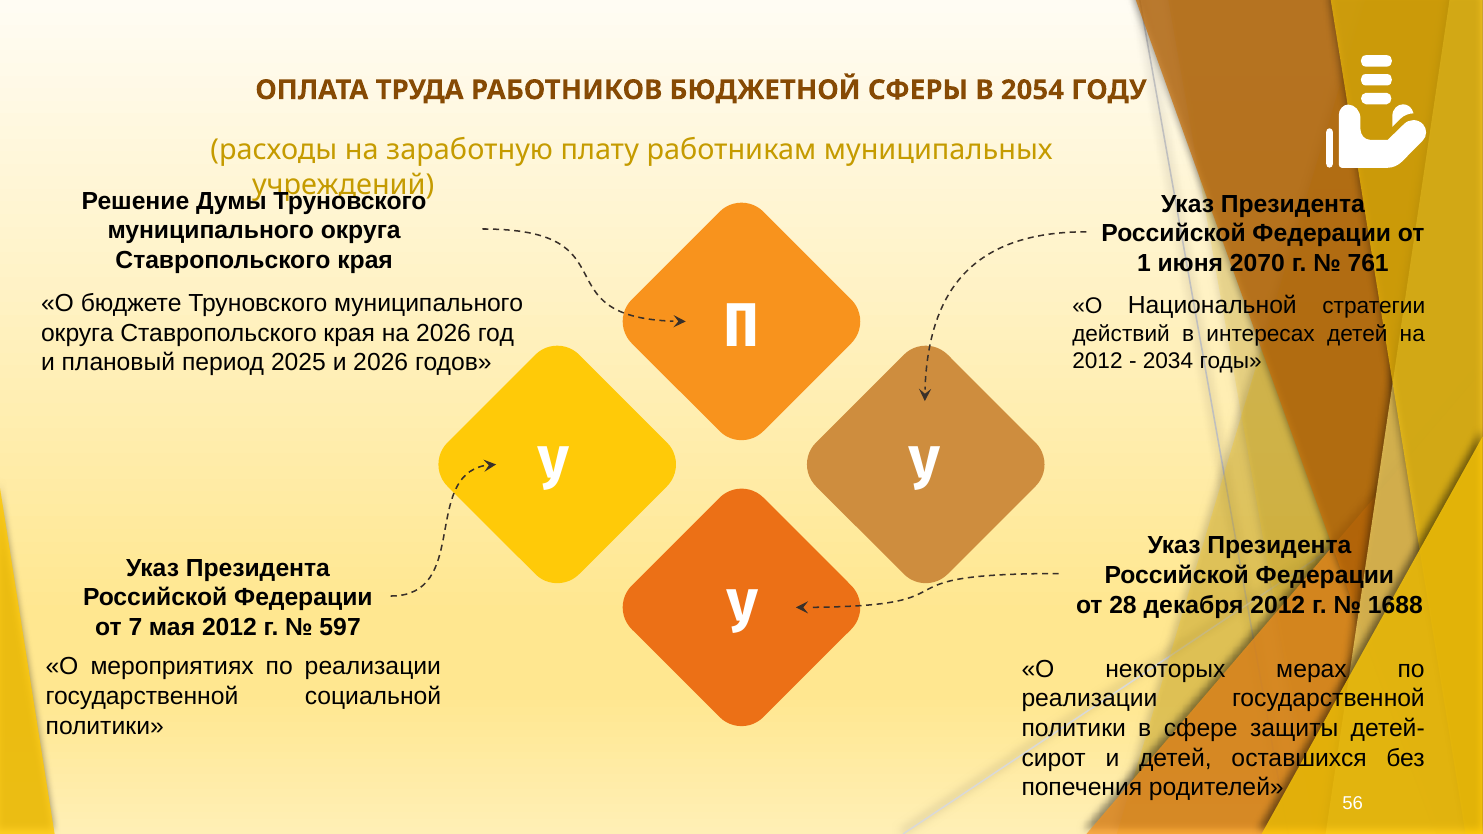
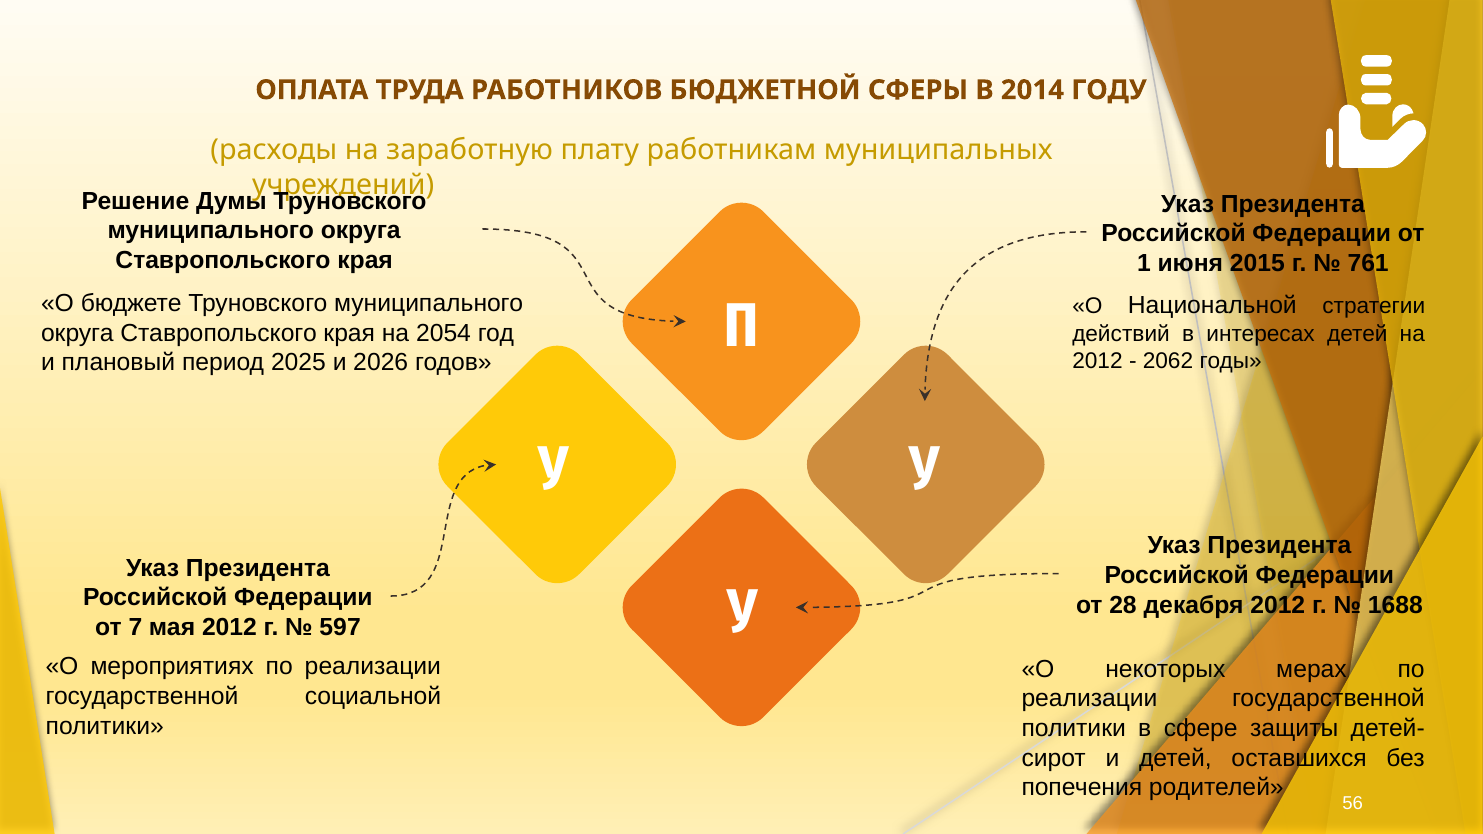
2054: 2054 -> 2014
2070: 2070 -> 2015
на 2026: 2026 -> 2054
2034: 2034 -> 2062
